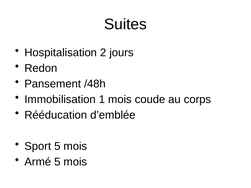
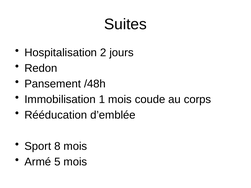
Sport 5: 5 -> 8
